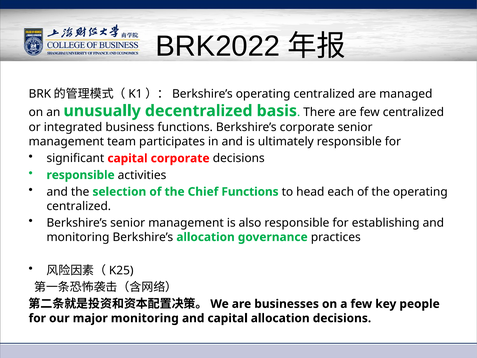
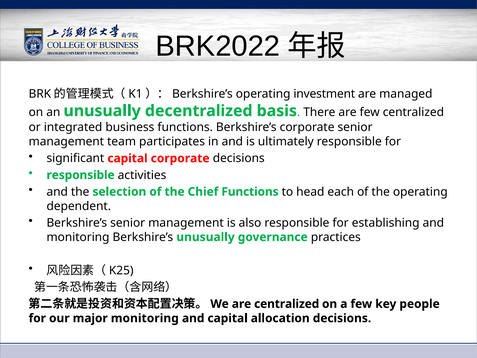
centralized at (324, 94): centralized -> investment
centralized at (79, 206): centralized -> dependent
Berkshire’s allocation: allocation -> unusually
are businesses: businesses -> centralized
